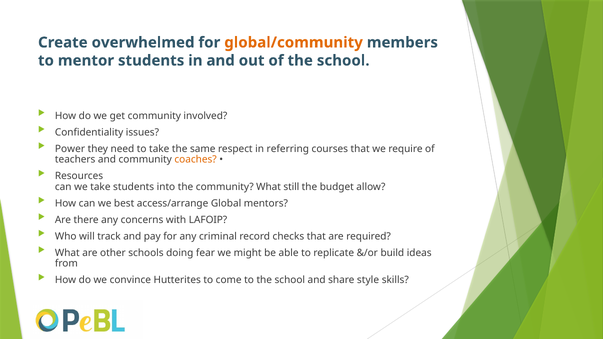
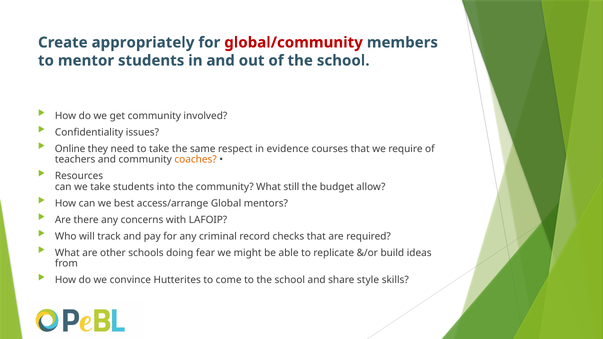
overwhelmed: overwhelmed -> appropriately
global/community colour: orange -> red
Power: Power -> Online
referring: referring -> evidence
